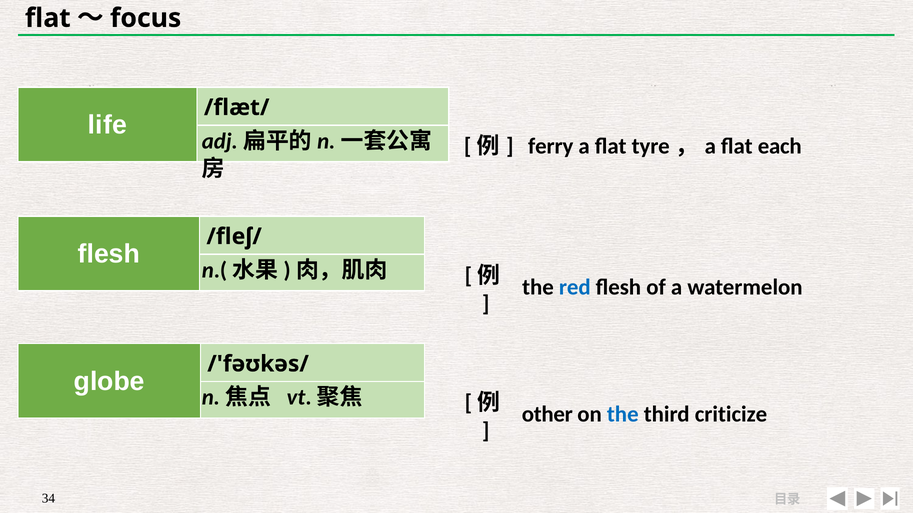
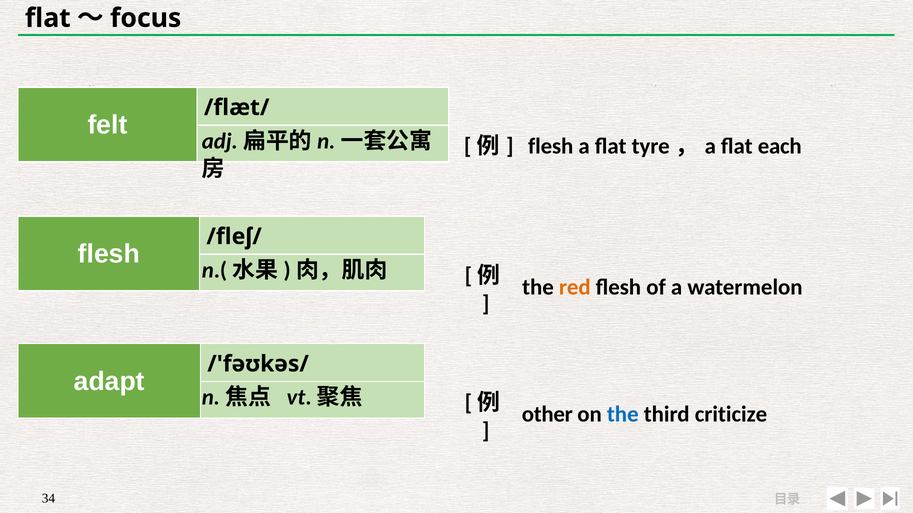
life: life -> felt
ferry at (551, 146): ferry -> flesh
red colour: blue -> orange
globe: globe -> adapt
